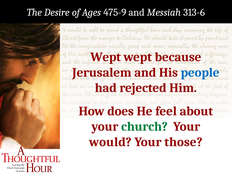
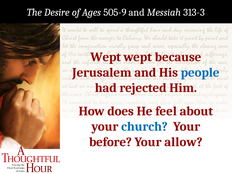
475-9: 475-9 -> 505-9
313-6: 313-6 -> 313-3
church colour: green -> blue
would: would -> before
those: those -> allow
